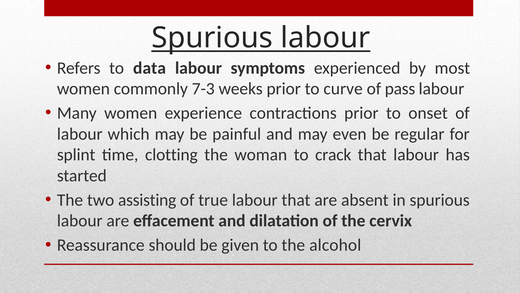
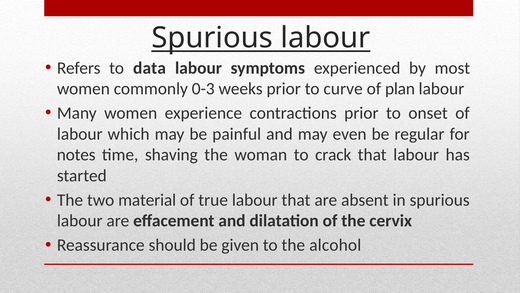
7-3: 7-3 -> 0-3
pass: pass -> plan
splint: splint -> notes
clotting: clotting -> shaving
assisting: assisting -> material
